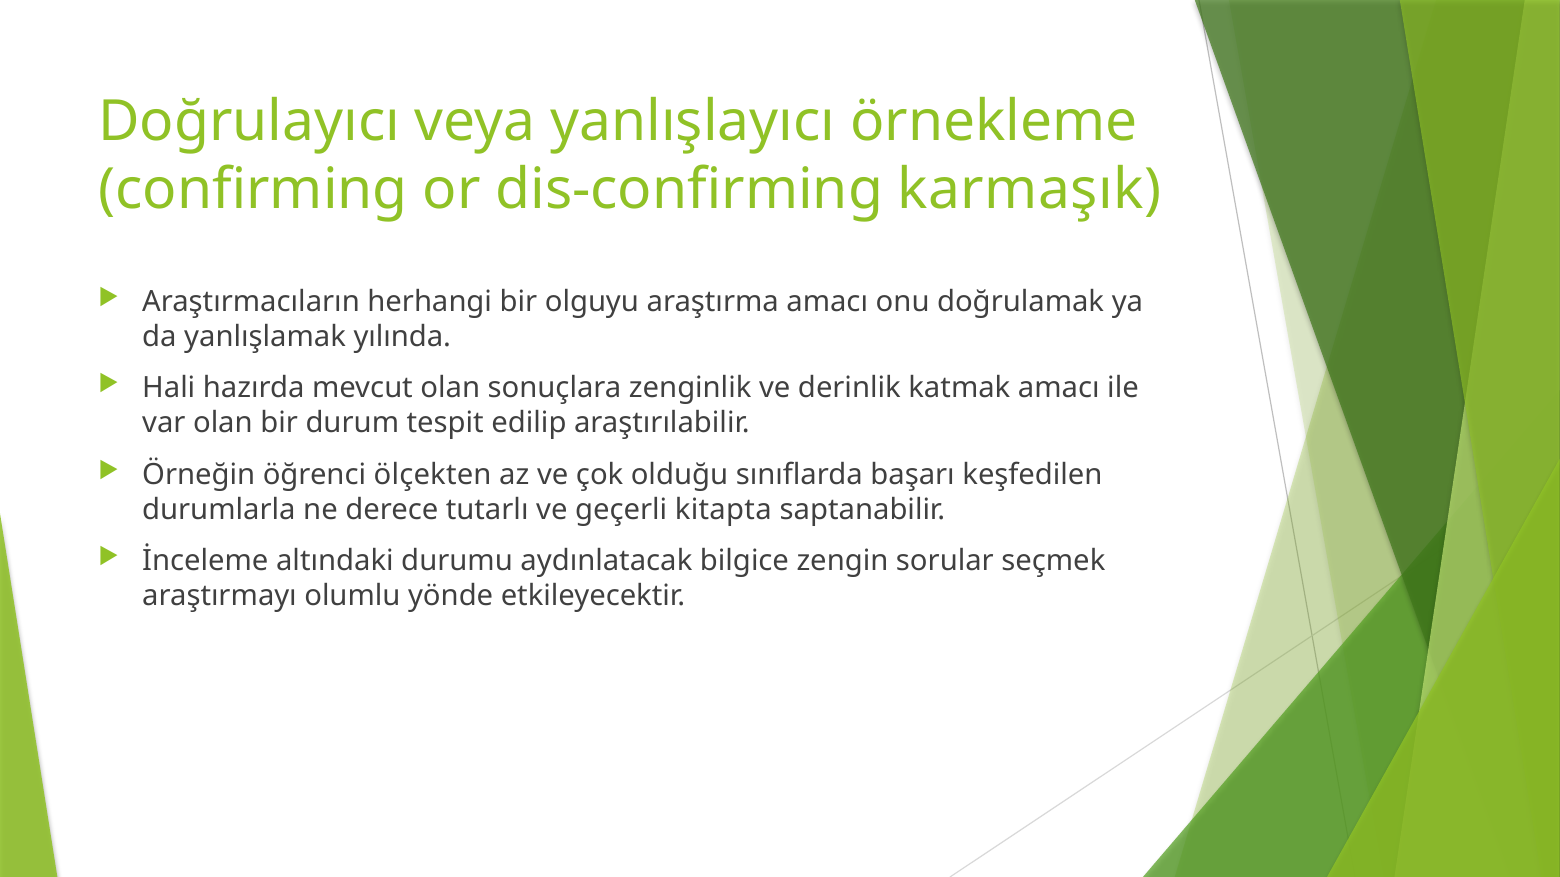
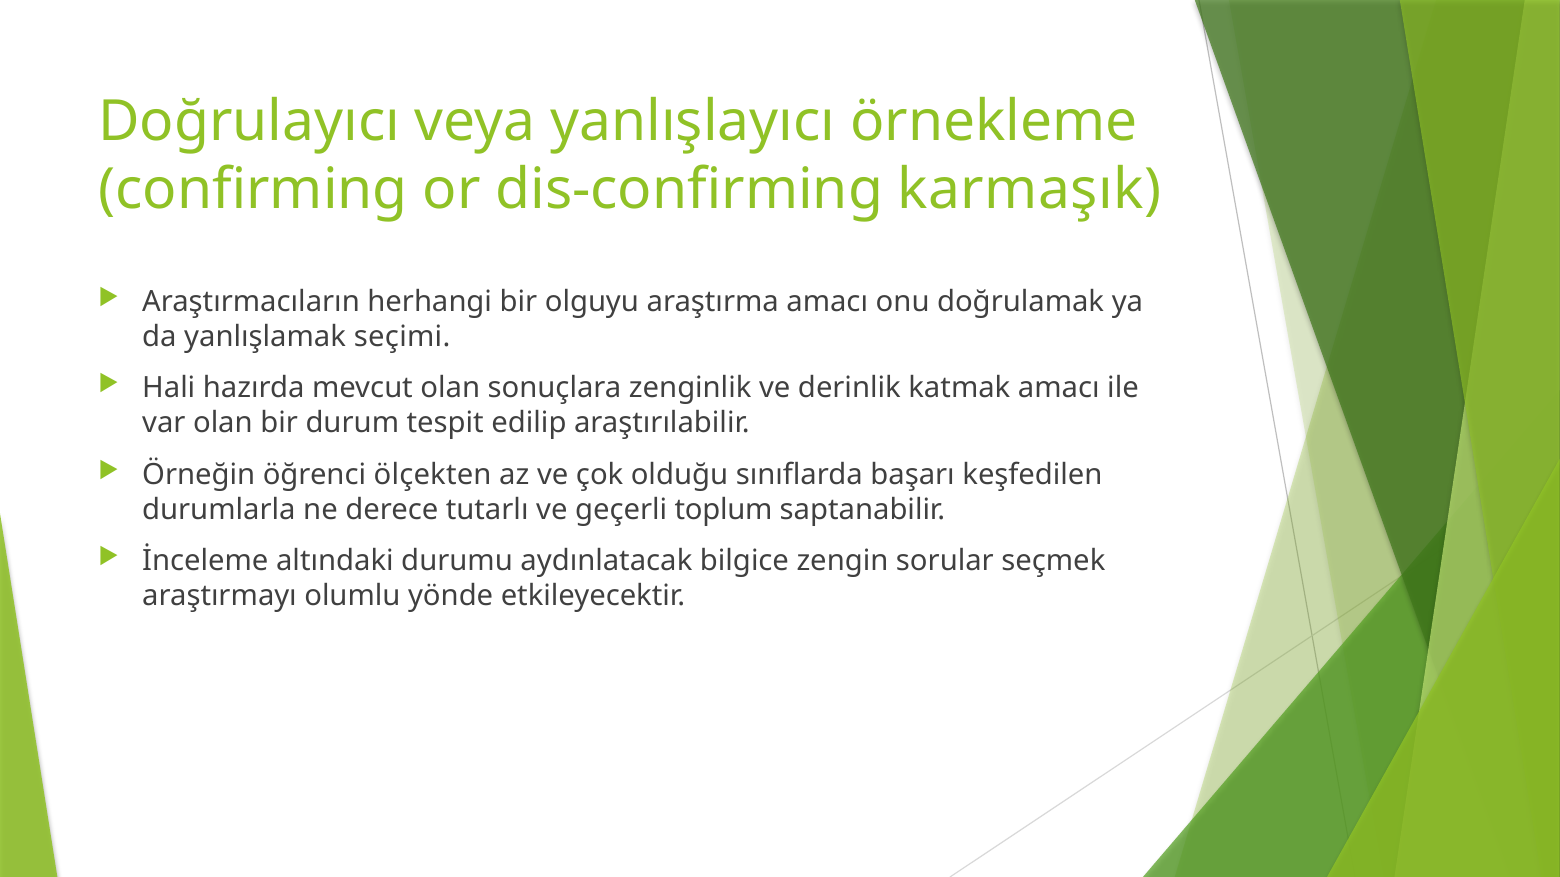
yılında: yılında -> seçimi
kitapta: kitapta -> toplum
